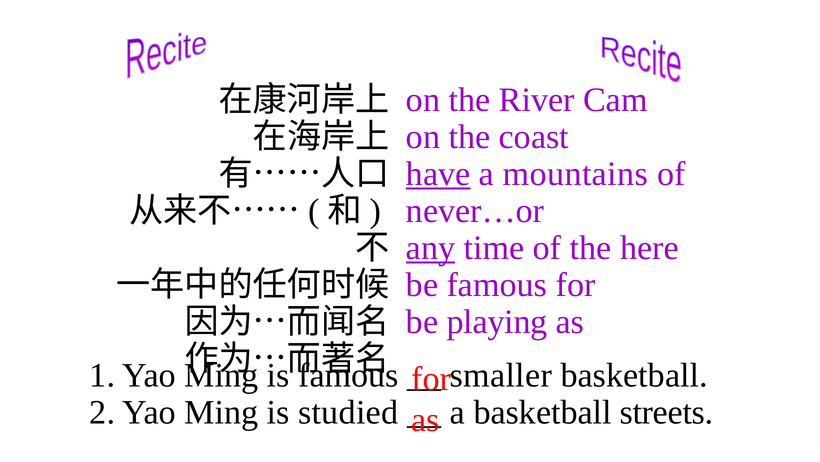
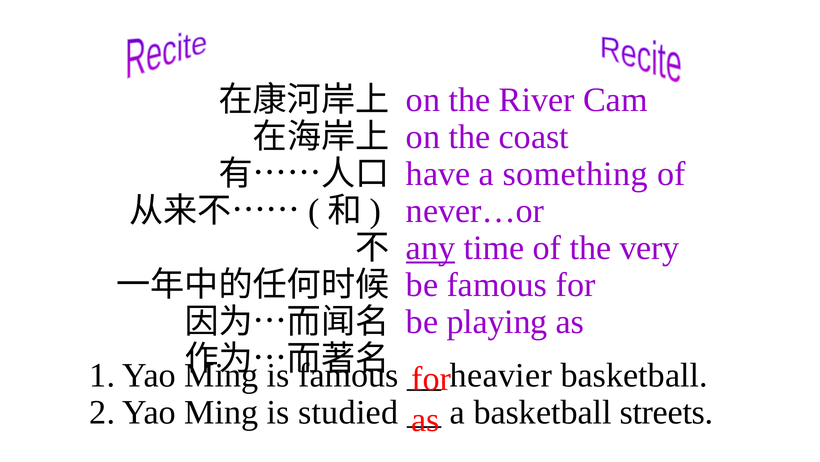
have underline: present -> none
mountains: mountains -> something
here: here -> very
smaller: smaller -> heavier
